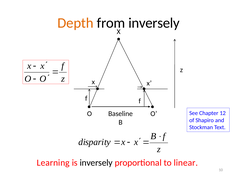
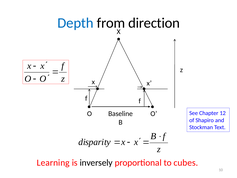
Depth colour: orange -> blue
inversely at (154, 23): inversely -> direction
linear: linear -> cubes
